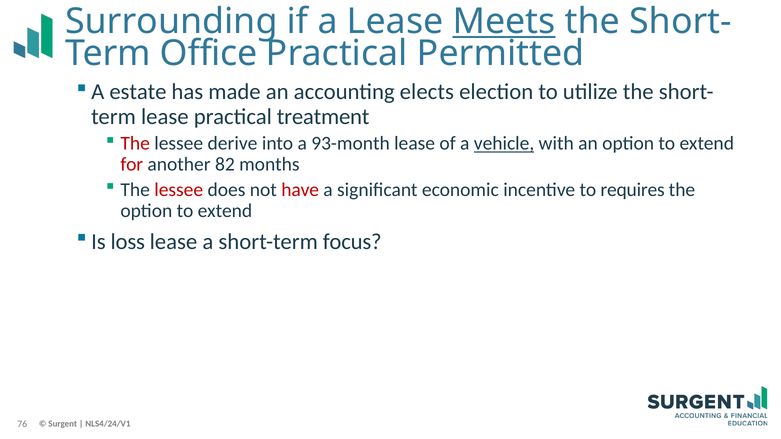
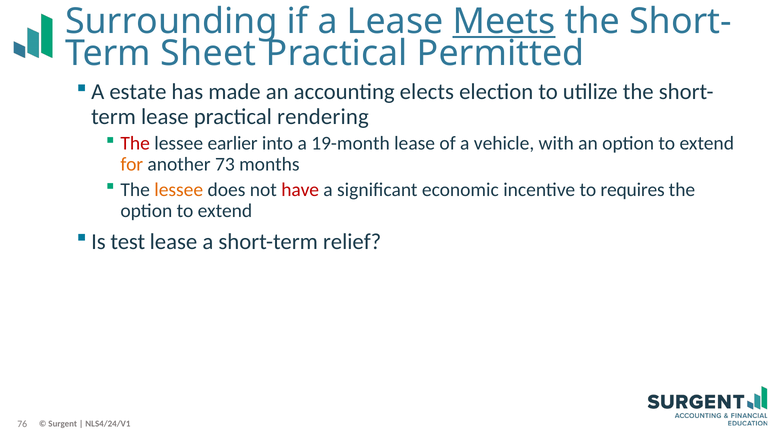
Office: Office -> Sheet
treatment: treatment -> rendering
derive: derive -> earlier
93-month: 93-month -> 19-month
vehicle underline: present -> none
for colour: red -> orange
82: 82 -> 73
lessee at (179, 190) colour: red -> orange
loss: loss -> test
focus: focus -> relief
